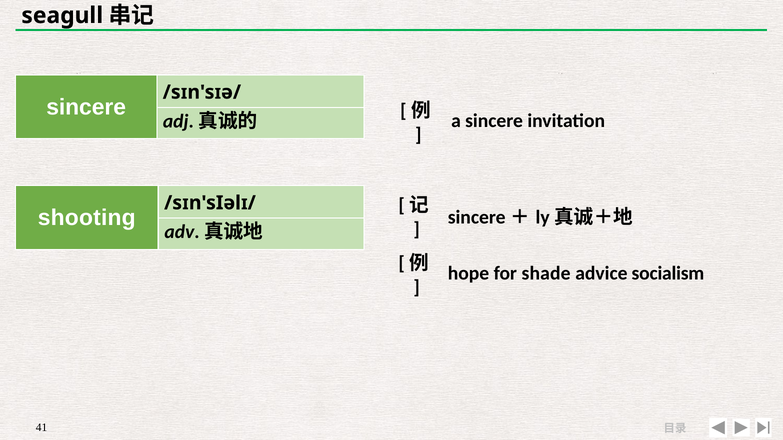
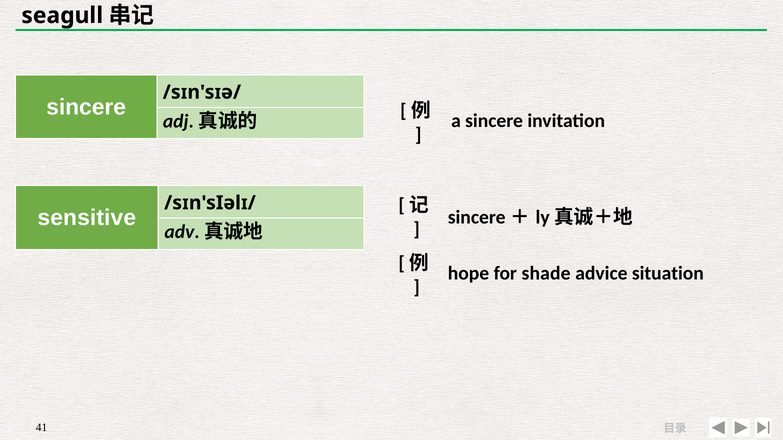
shooting: shooting -> sensitive
socialism: socialism -> situation
